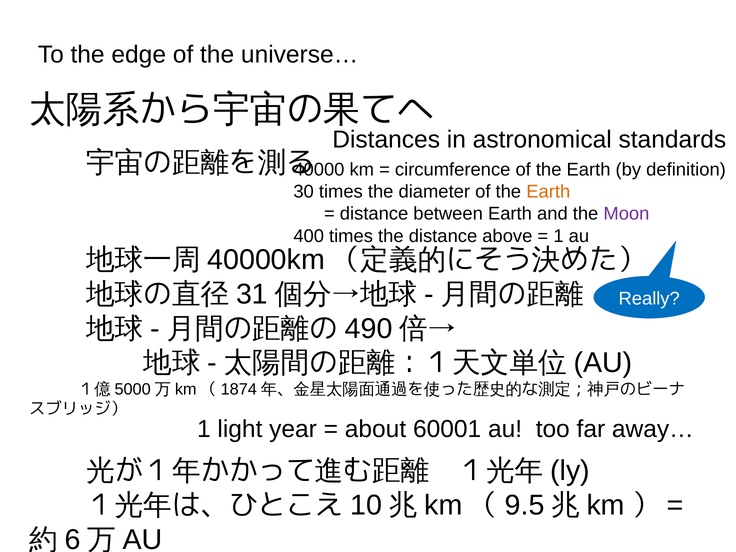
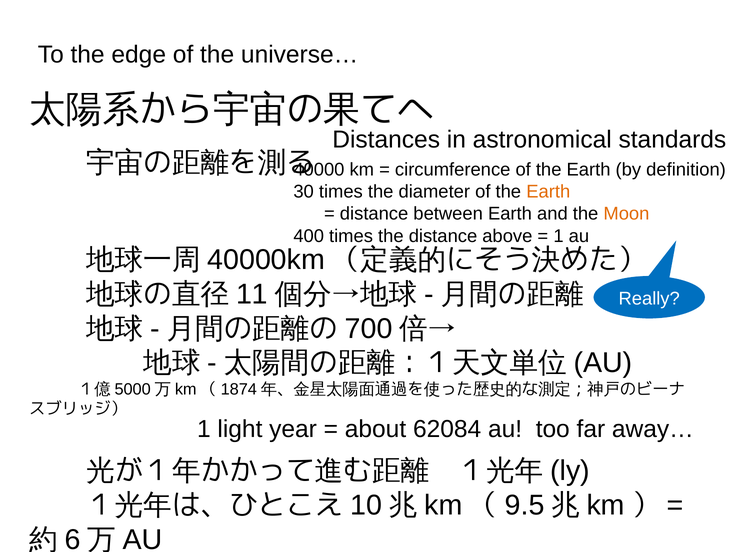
Moon colour: purple -> orange
31: 31 -> 11
490: 490 -> 700
60001: 60001 -> 62084
